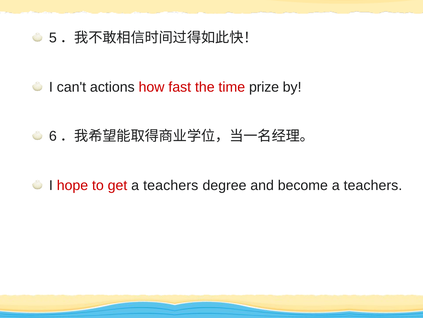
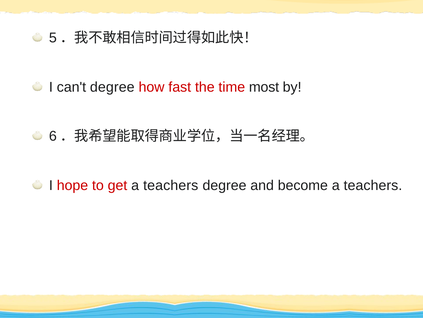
can't actions: actions -> degree
prize: prize -> most
